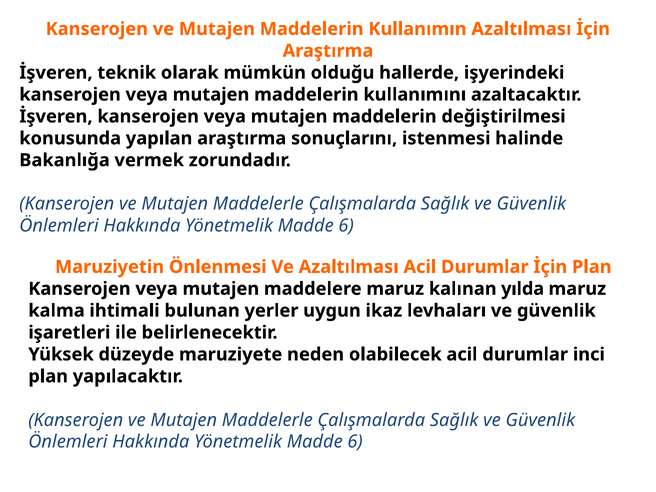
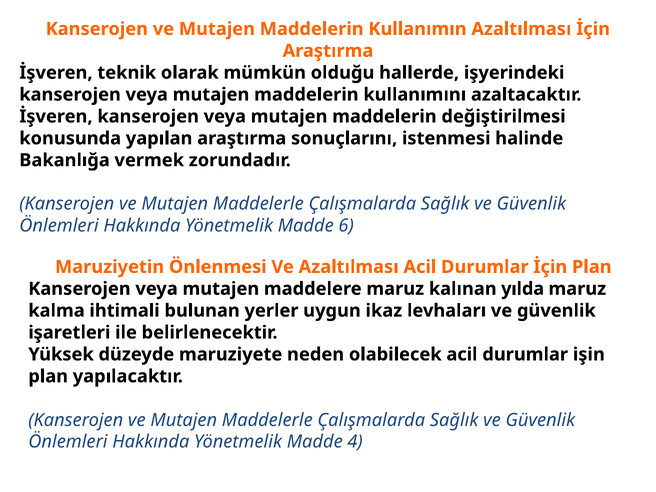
inci: inci -> işin
6 at (355, 442): 6 -> 4
